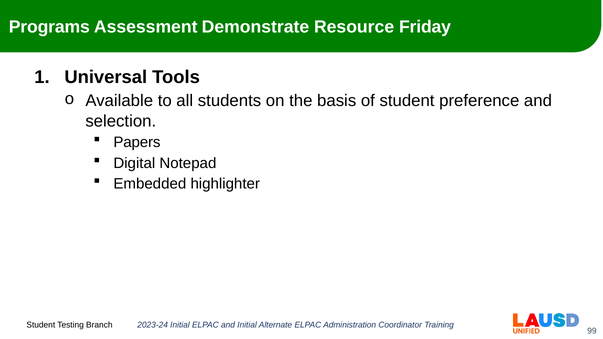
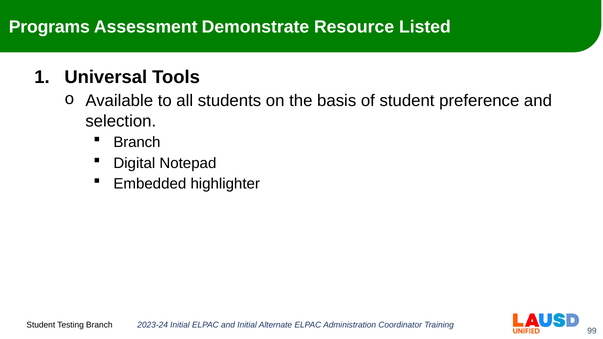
Friday: Friday -> Listed
Papers at (137, 143): Papers -> Branch
